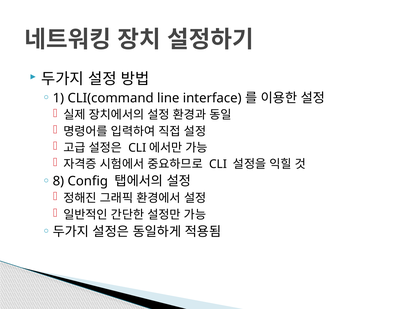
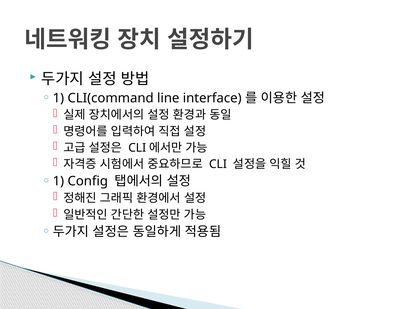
8 at (58, 181): 8 -> 1
